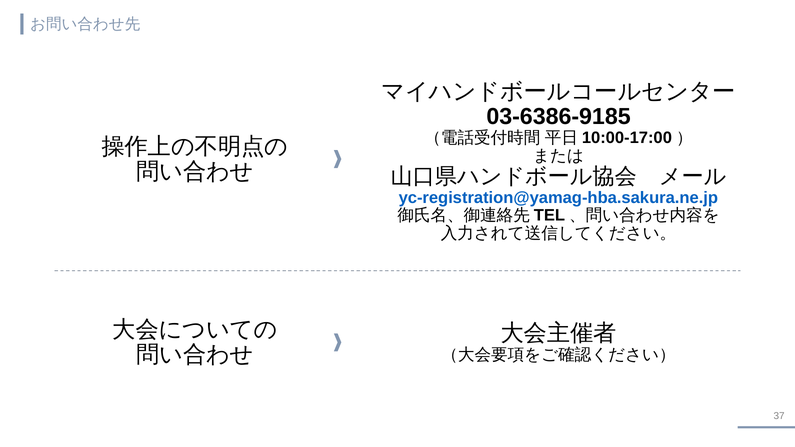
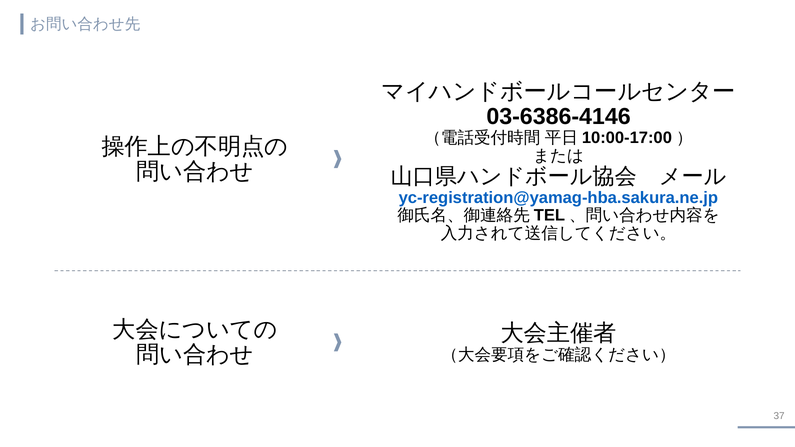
03-6386-9185: 03-6386-9185 -> 03-6386-4146
